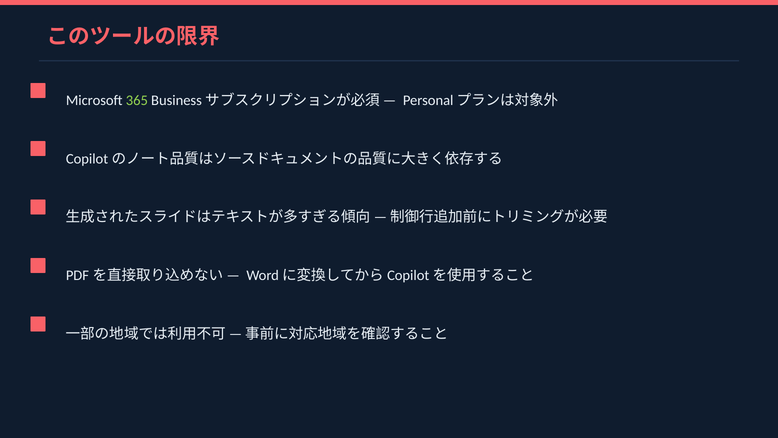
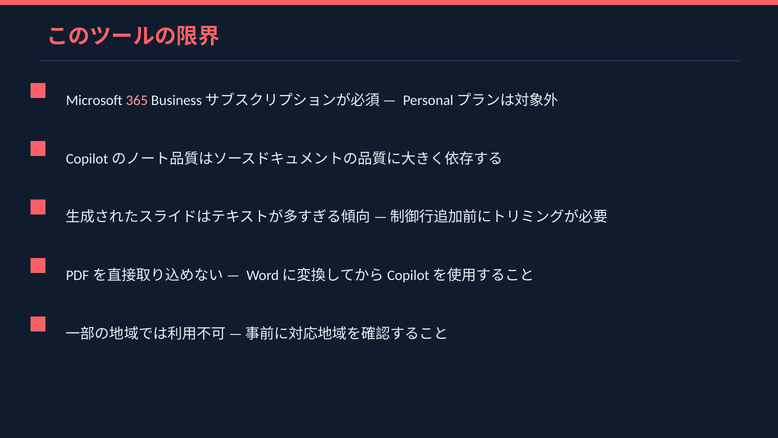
365 colour: light green -> pink
